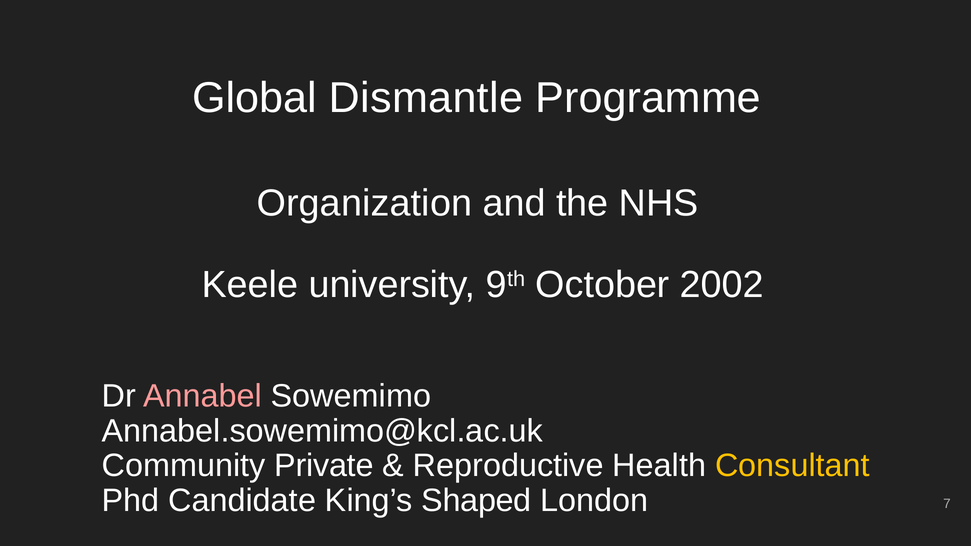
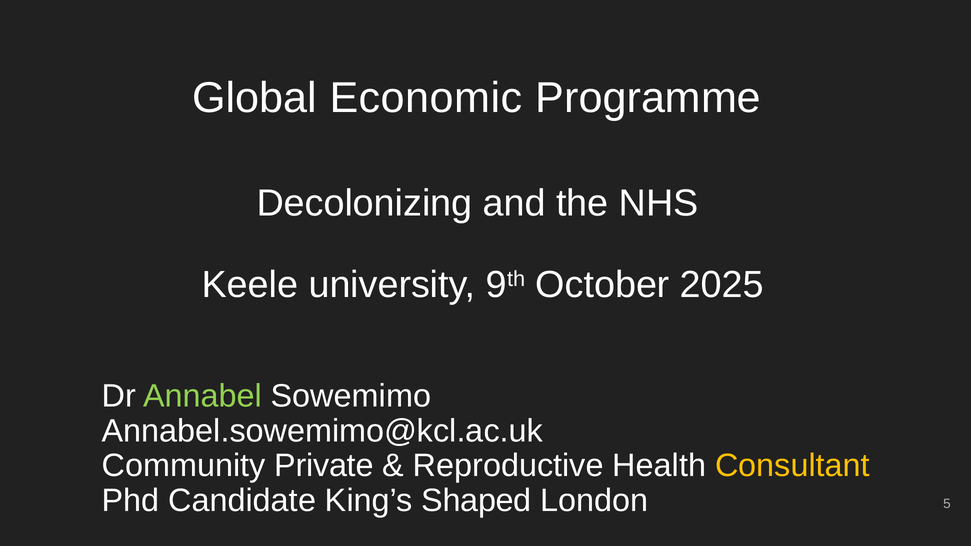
Dismantle: Dismantle -> Economic
Organization: Organization -> Decolonizing
2002: 2002 -> 2025
Annabel colour: pink -> light green
7: 7 -> 5
